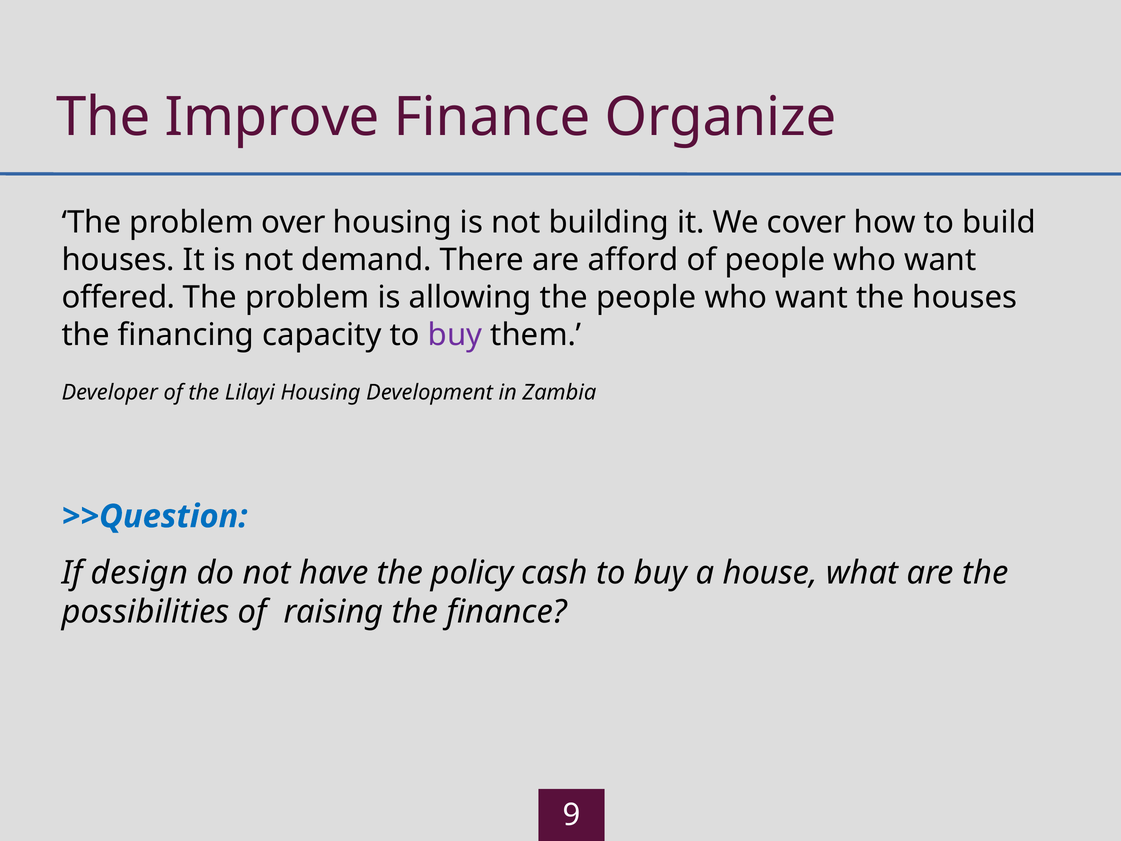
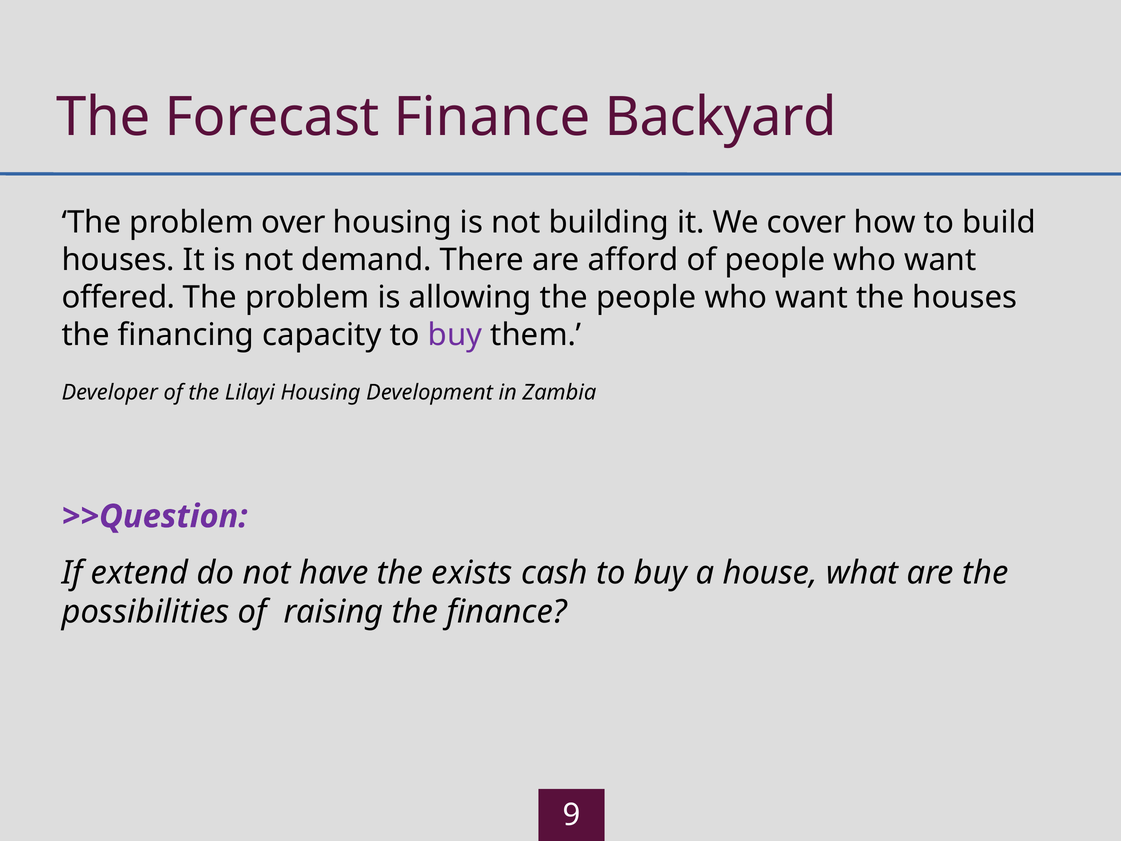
Improve: Improve -> Forecast
Organize: Organize -> Backyard
>>Question colour: blue -> purple
design: design -> extend
policy: policy -> exists
